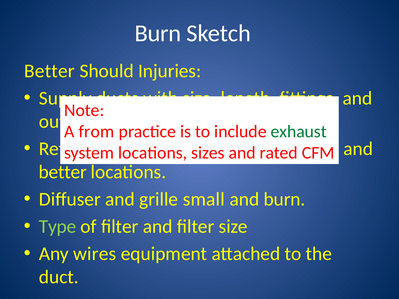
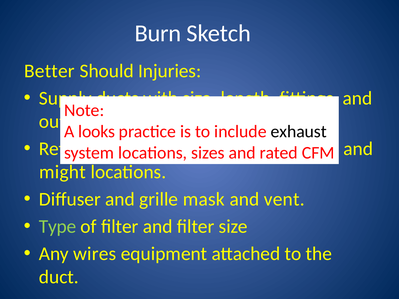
from: from -> looks
exhaust colour: green -> black
better at (63, 172): better -> might
small: small -> mask
and burn: burn -> vent
